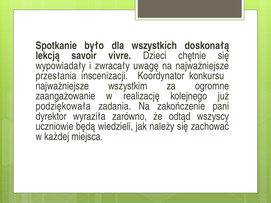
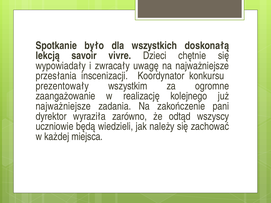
najważniejsze at (62, 86): najważniejsze -> prezentowały
podziękowała at (63, 106): podziękowała -> najważniejsze
